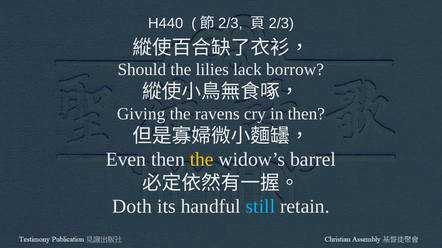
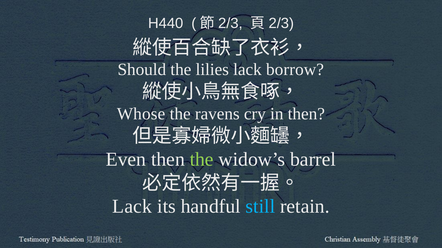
Giving: Giving -> Whose
the at (202, 160) colour: yellow -> light green
Doth at (132, 207): Doth -> Lack
